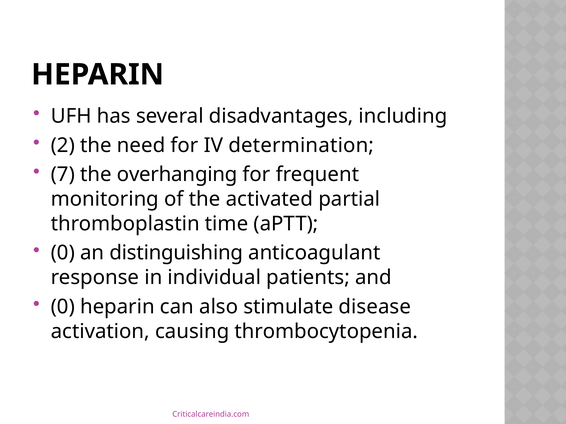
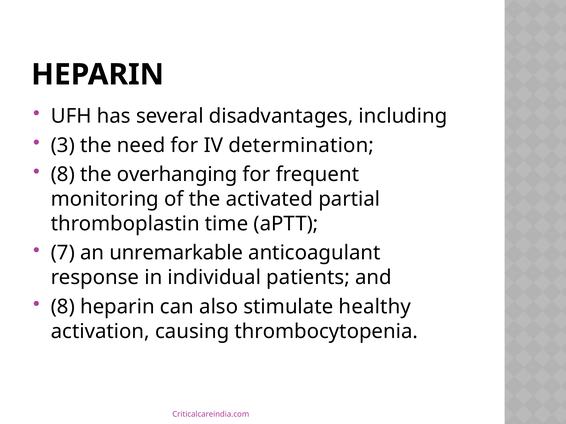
2: 2 -> 3
7 at (63, 175): 7 -> 8
0 at (63, 253): 0 -> 7
distinguishing: distinguishing -> unremarkable
0 at (63, 307): 0 -> 8
disease: disease -> healthy
